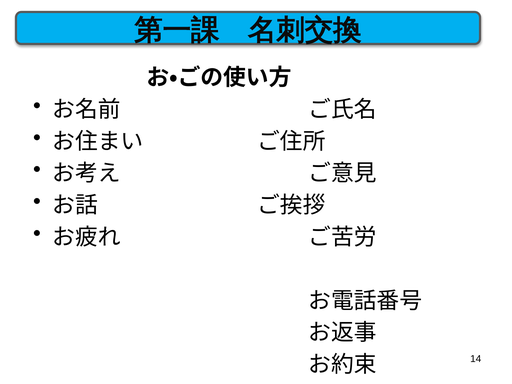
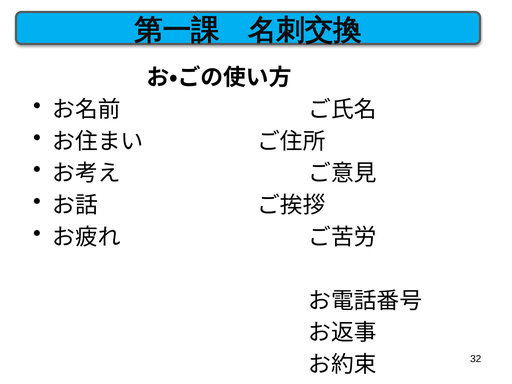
14: 14 -> 32
